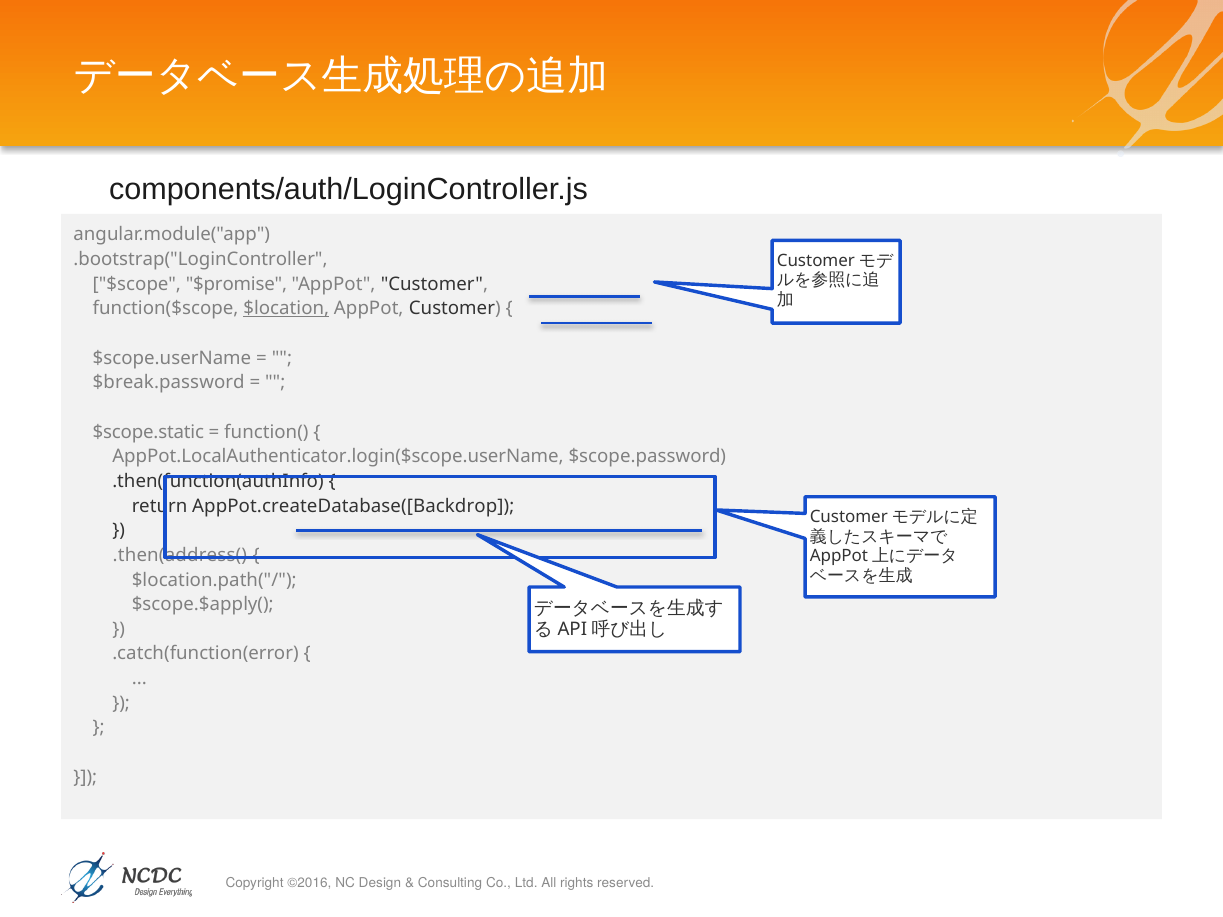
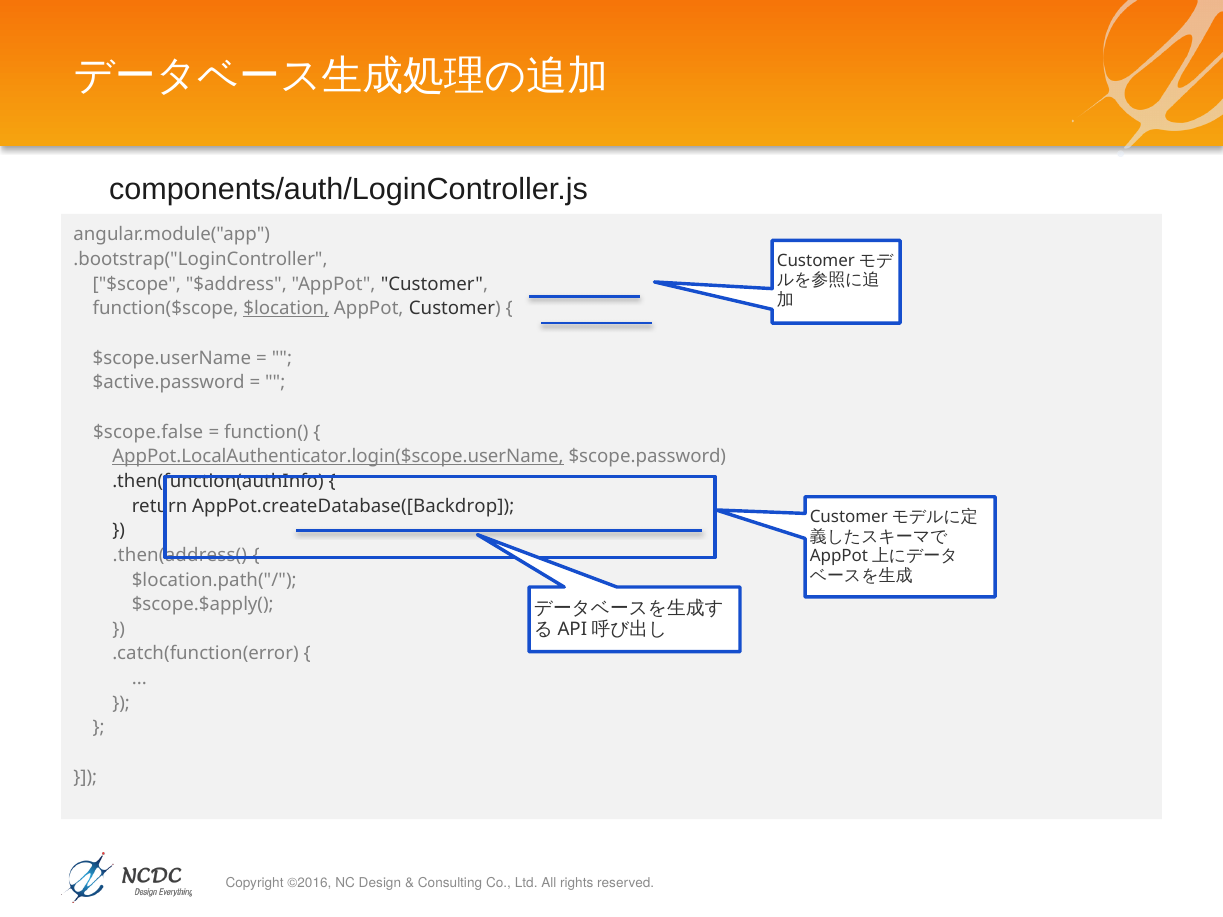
$promise: $promise -> $address
$break.password: $break.password -> $active.password
$scope.static: $scope.static -> $scope.false
AppPot.LocalAuthenticator.login($scope.userName underline: none -> present
